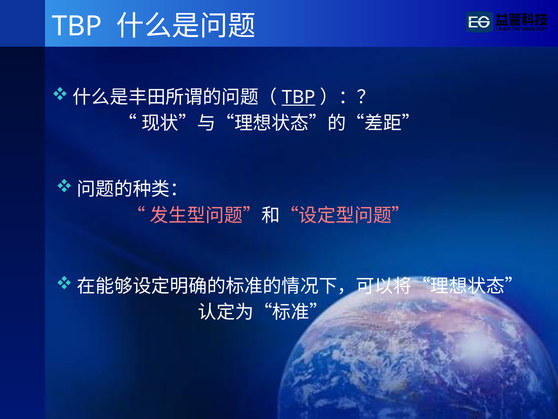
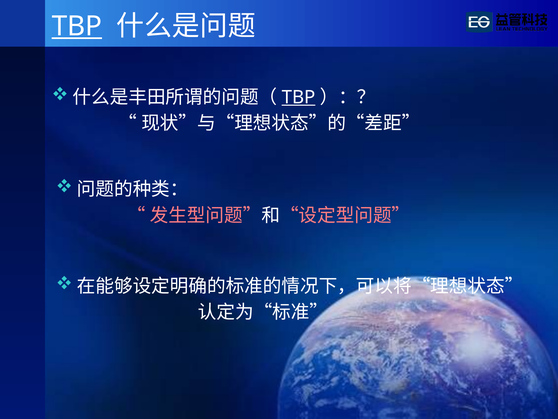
TBP at (77, 26) underline: none -> present
